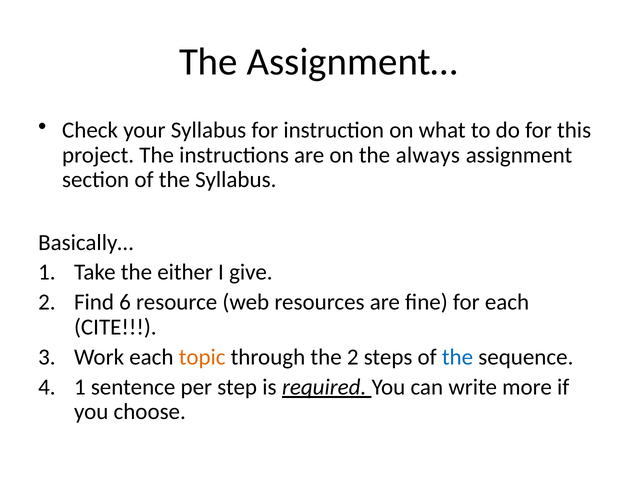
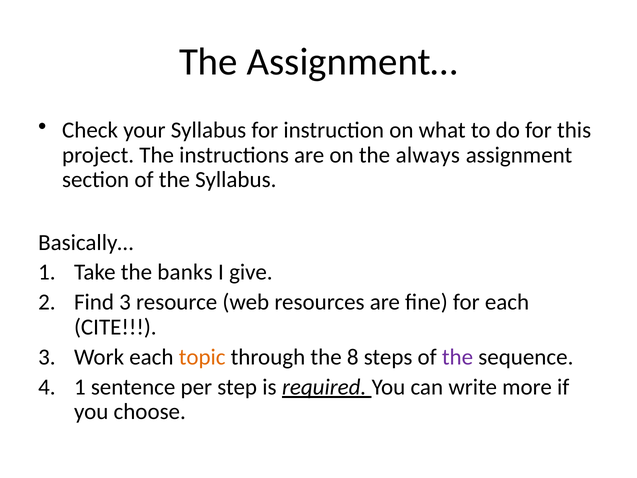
either: either -> banks
Find 6: 6 -> 3
the 2: 2 -> 8
the at (458, 357) colour: blue -> purple
